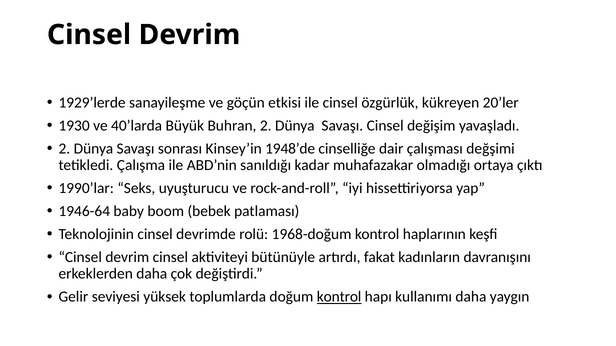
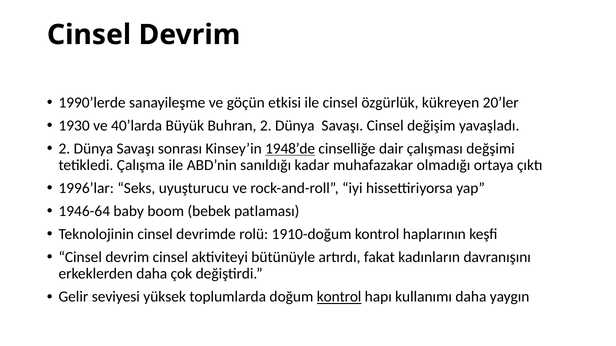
1929’lerde: 1929’lerde -> 1990’lerde
1948’de underline: none -> present
1990’lar: 1990’lar -> 1996’lar
1968-doğum: 1968-doğum -> 1910-doğum
